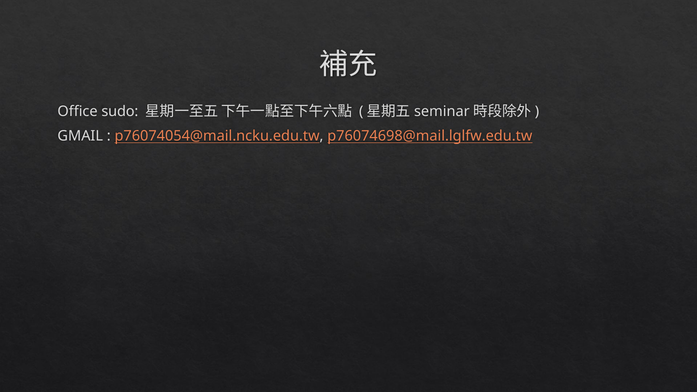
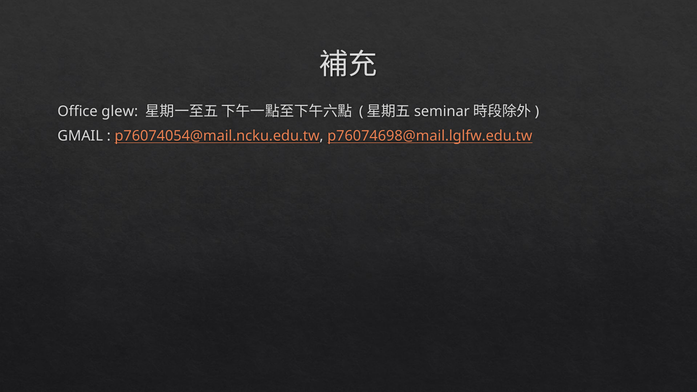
sudo: sudo -> glew
